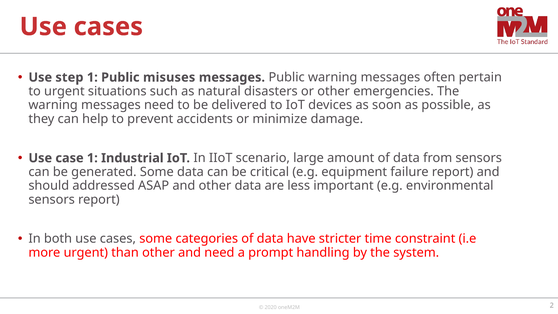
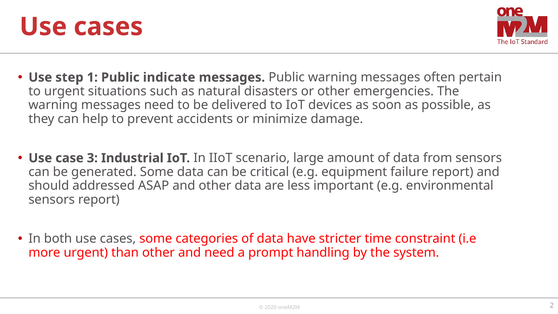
misuses: misuses -> indicate
case 1: 1 -> 3
